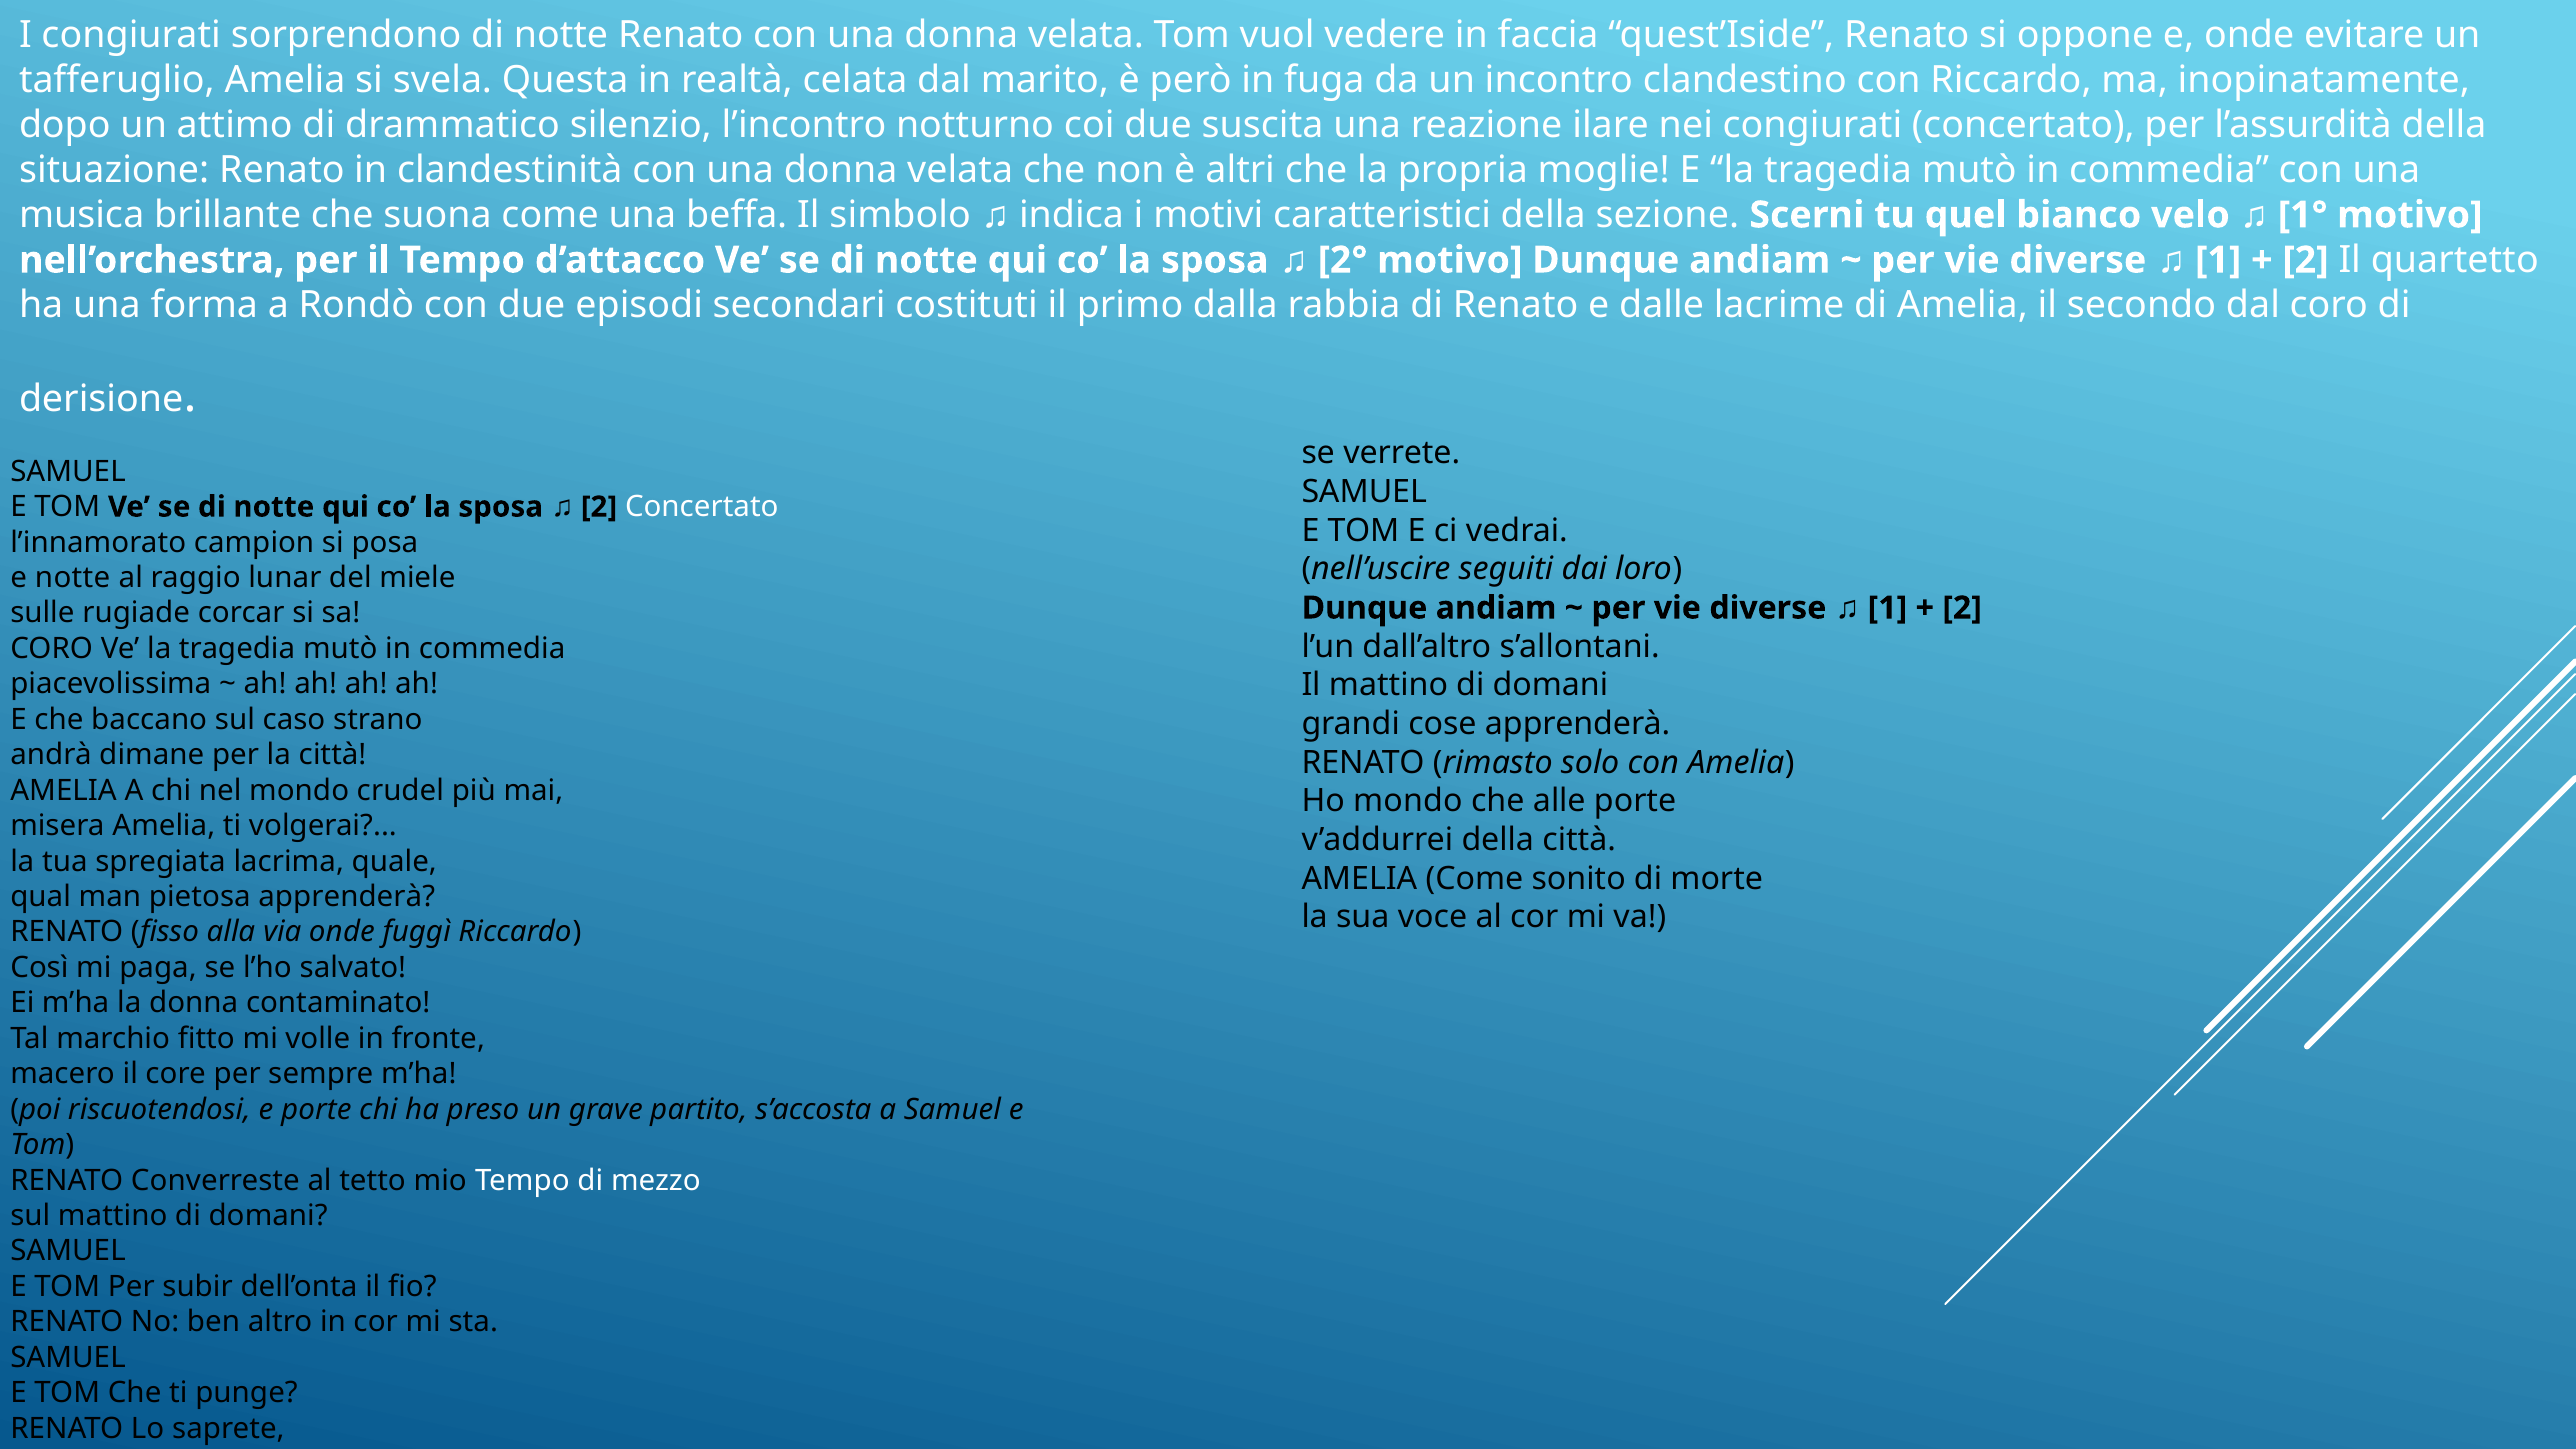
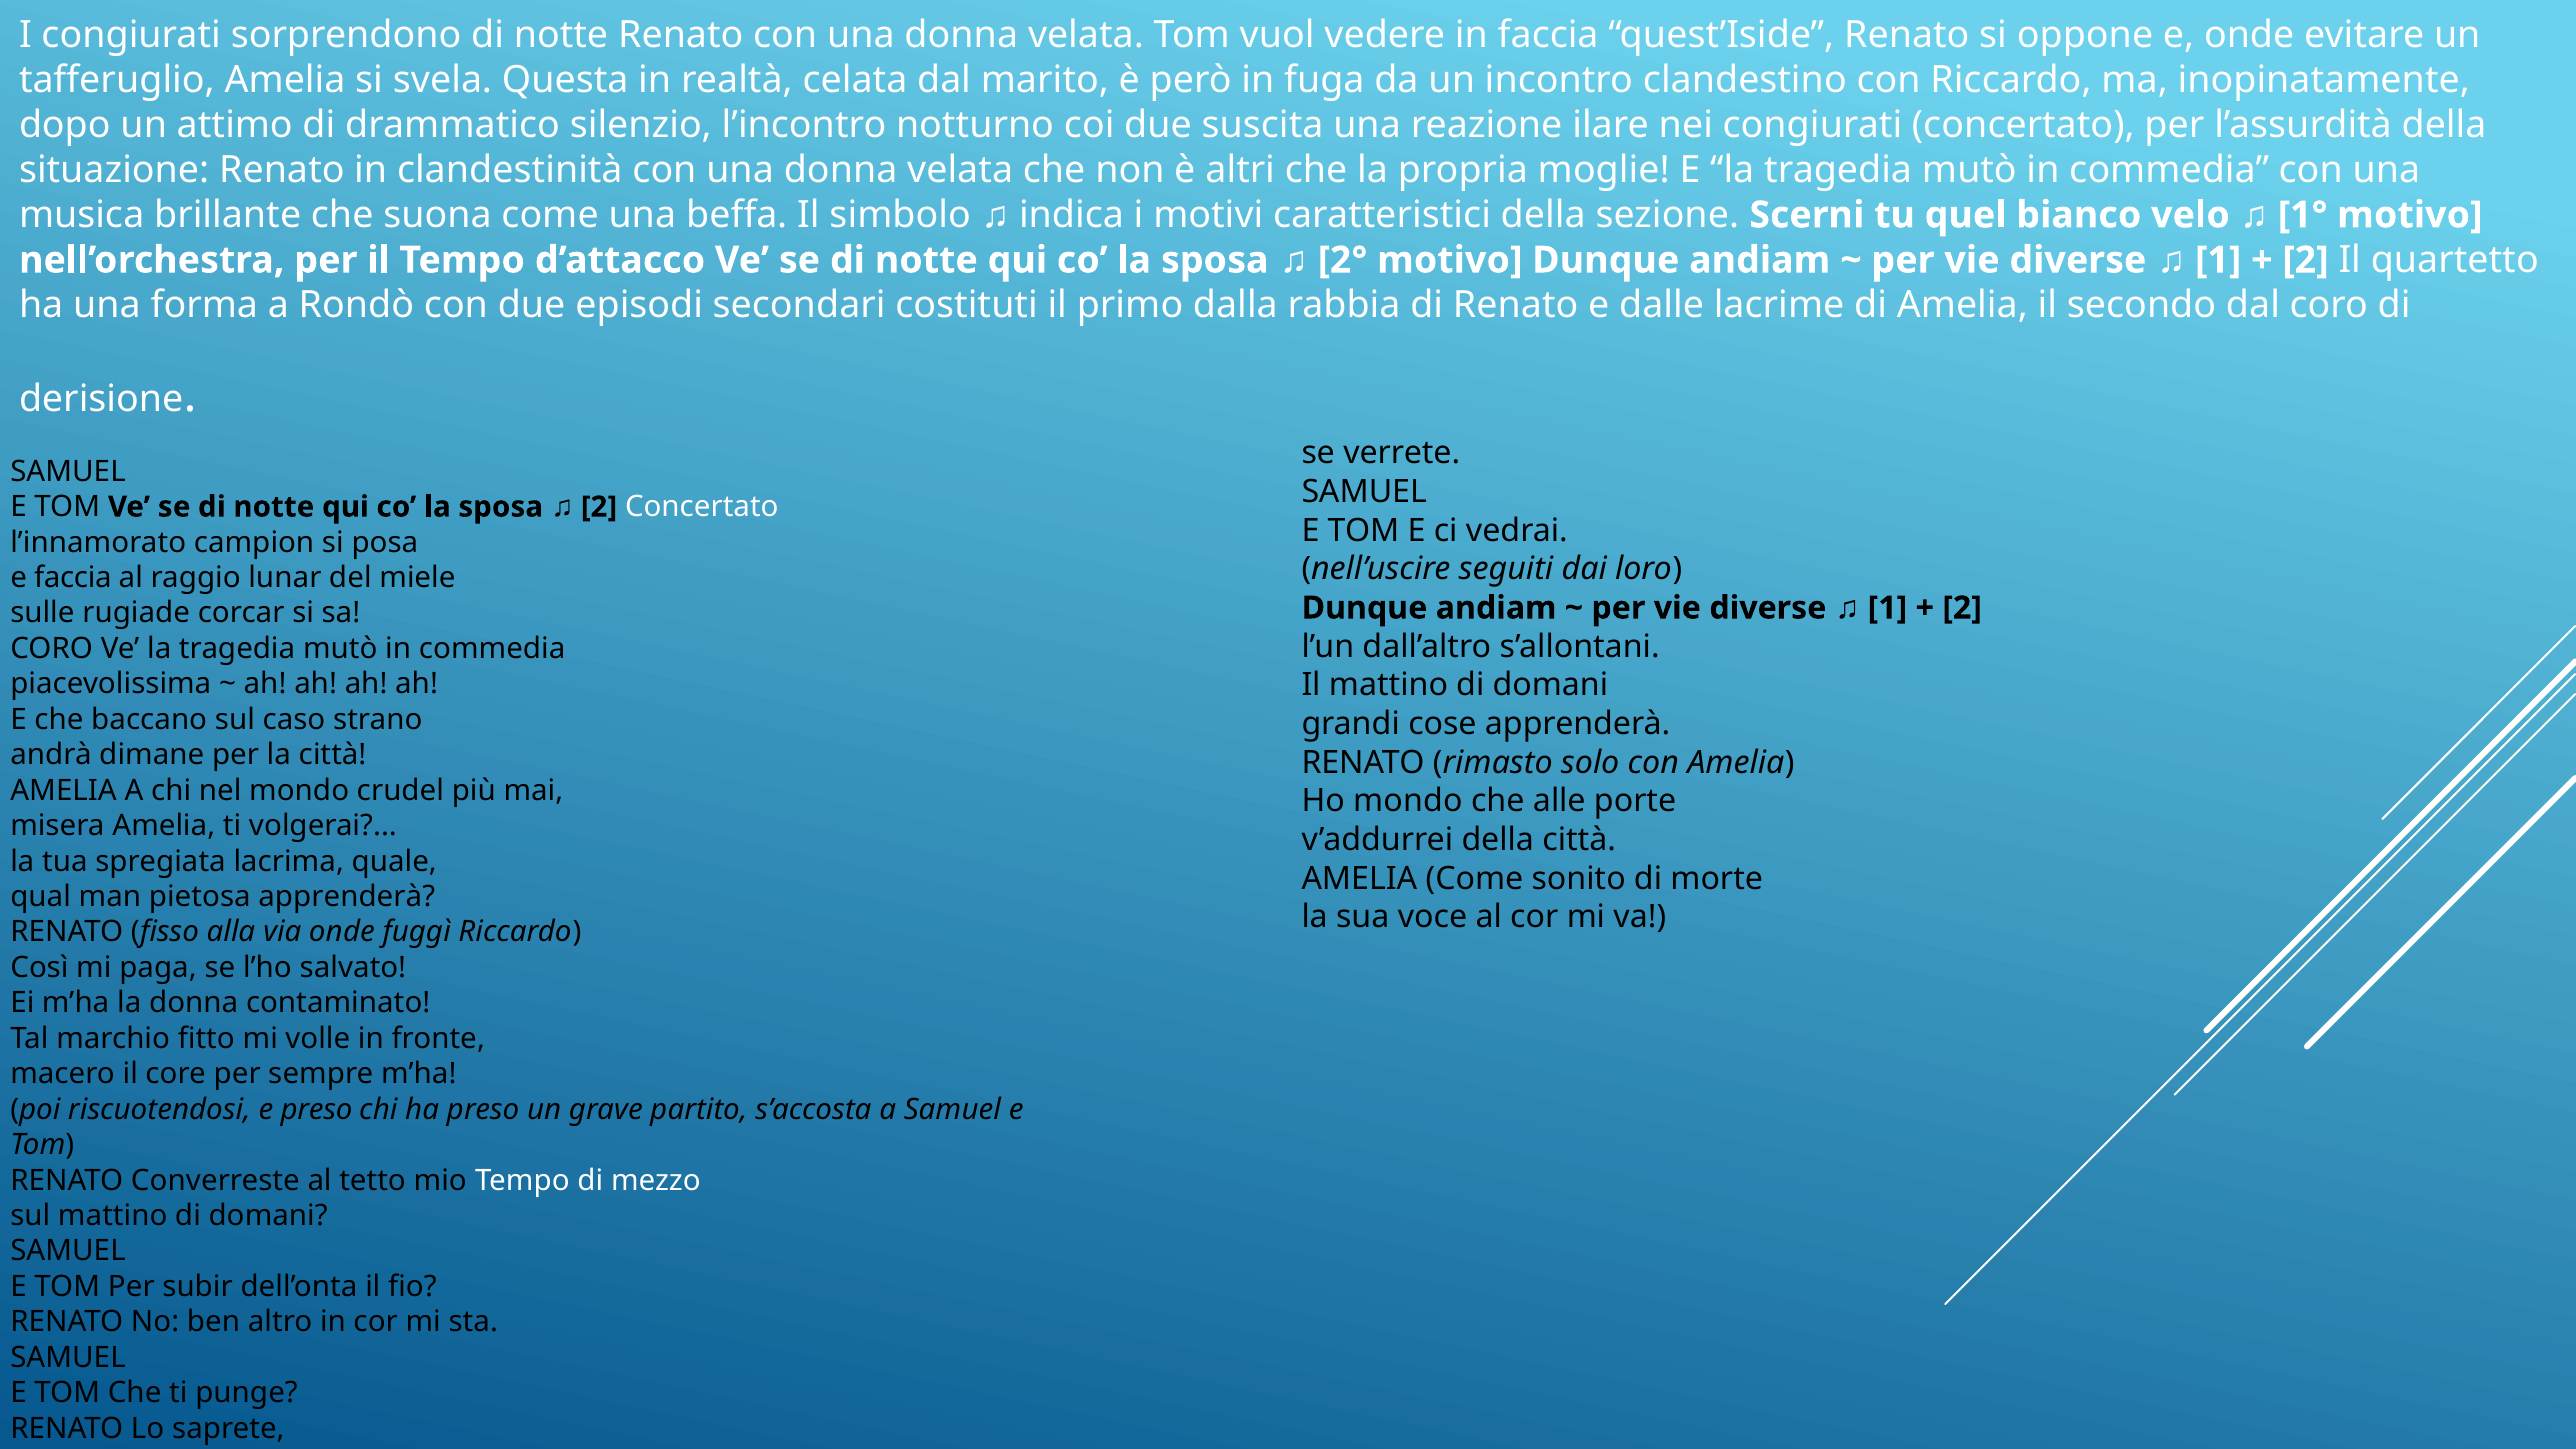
e notte: notte -> faccia
e porte: porte -> preso
